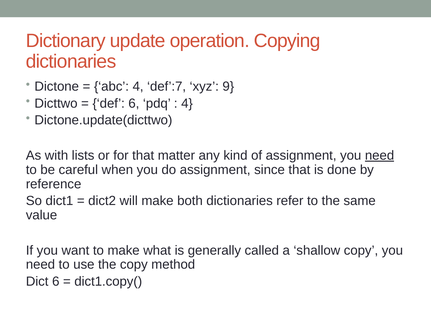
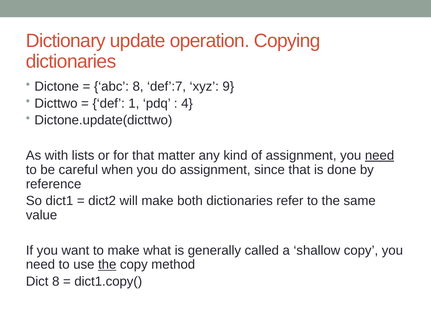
abc 4: 4 -> 8
def 6: 6 -> 1
the at (107, 264) underline: none -> present
Dict 6: 6 -> 8
